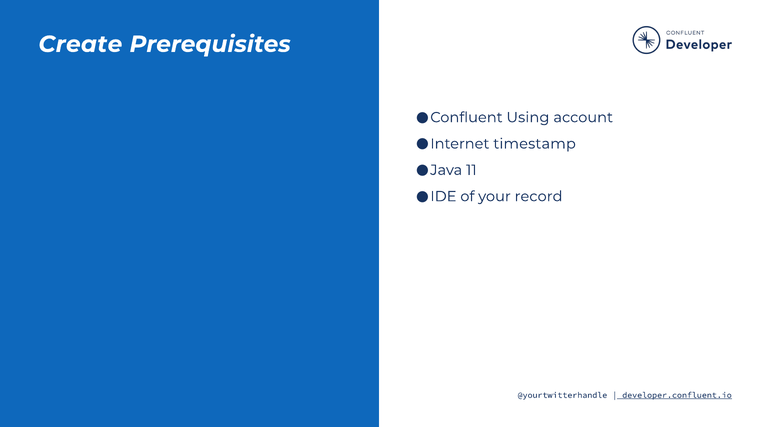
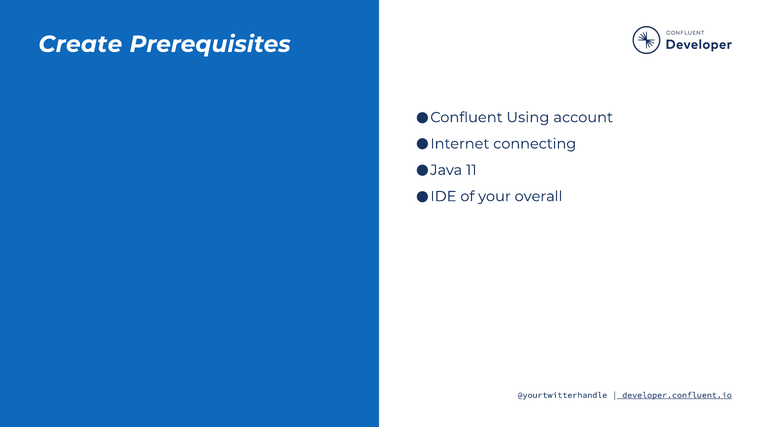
timestamp: timestamp -> connecting
record: record -> overall
